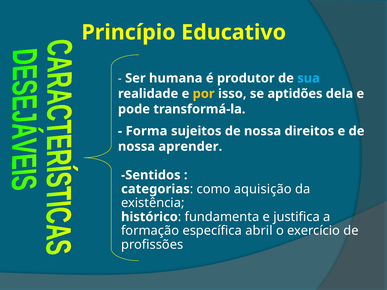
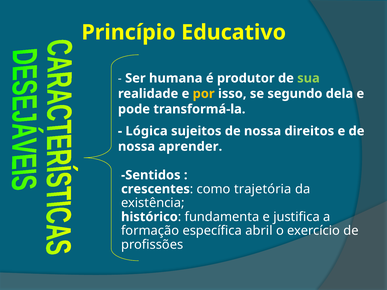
sua colour: light blue -> light green
aptidões: aptidões -> segundo
Forma: Forma -> Lógica
categorias: categorias -> crescentes
aquisição: aquisição -> trajetória
